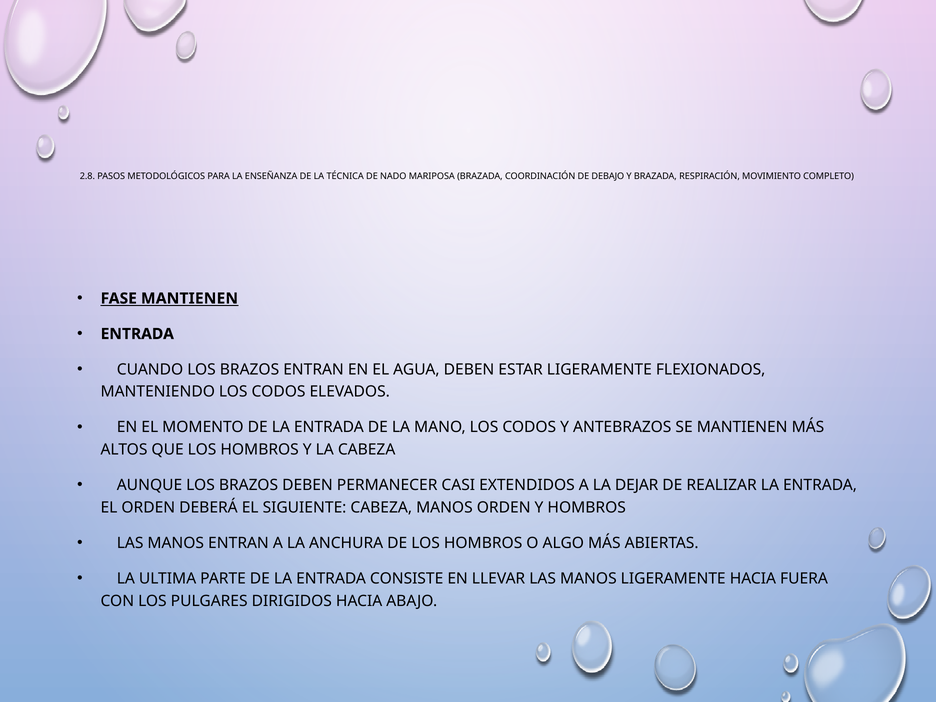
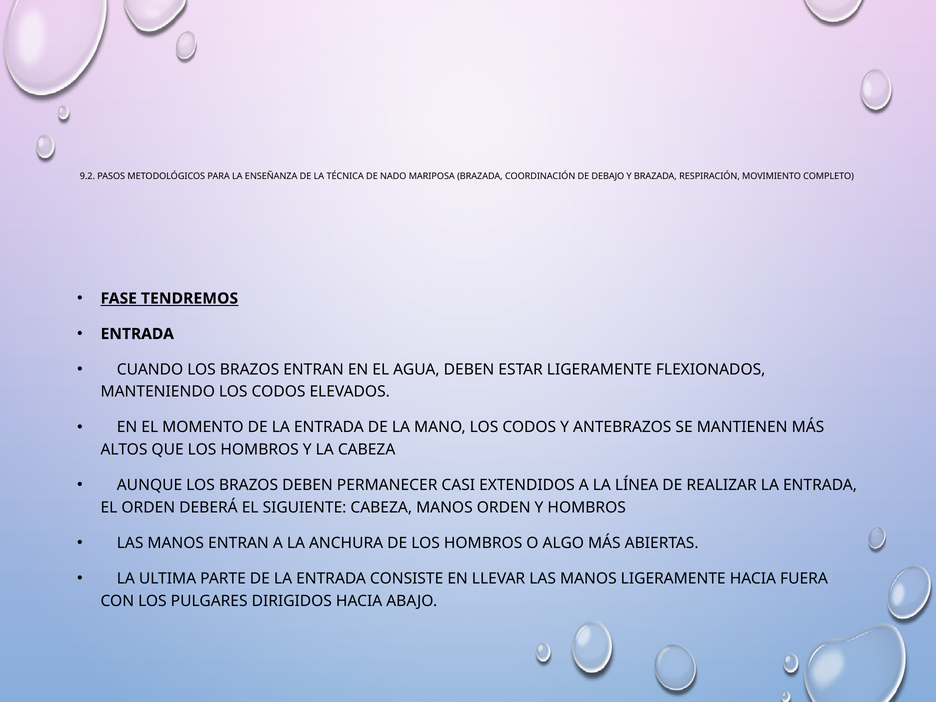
2.8: 2.8 -> 9.2
FASE MANTIENEN: MANTIENEN -> TENDREMOS
DEJAR: DEJAR -> LÍNEA
